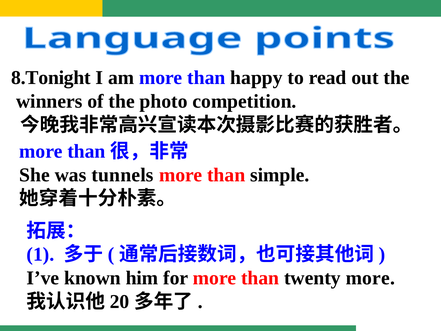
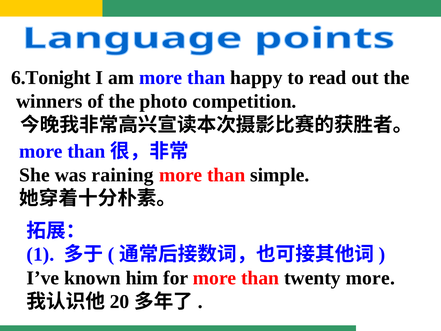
8.Tonight: 8.Tonight -> 6.Tonight
tunnels: tunnels -> raining
